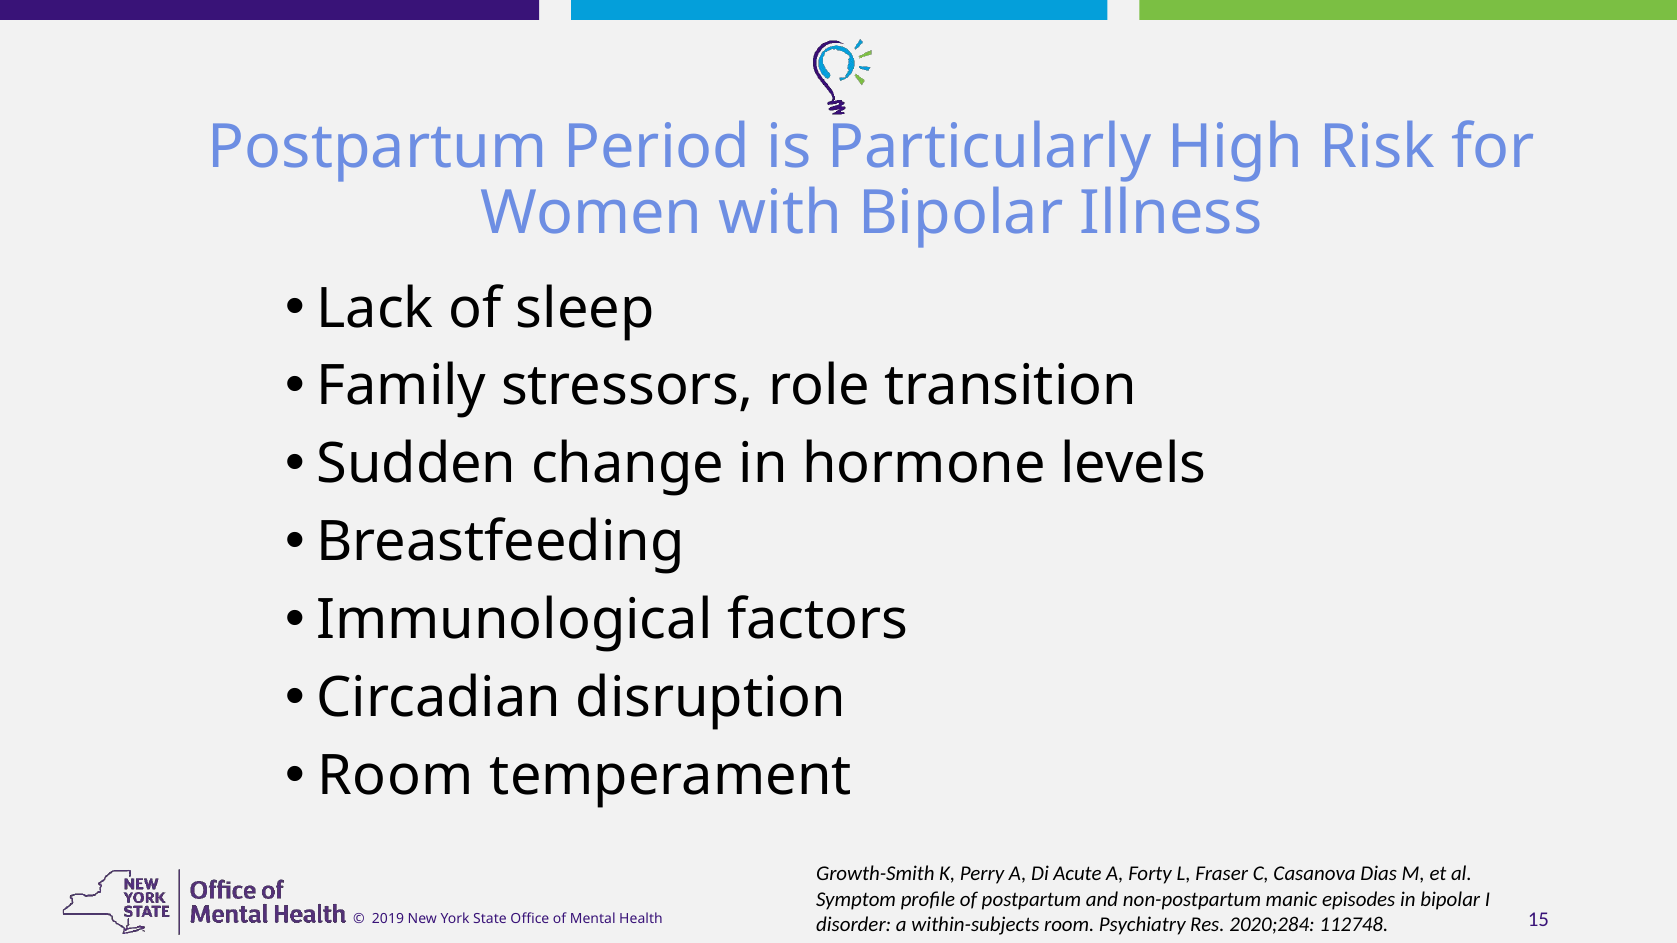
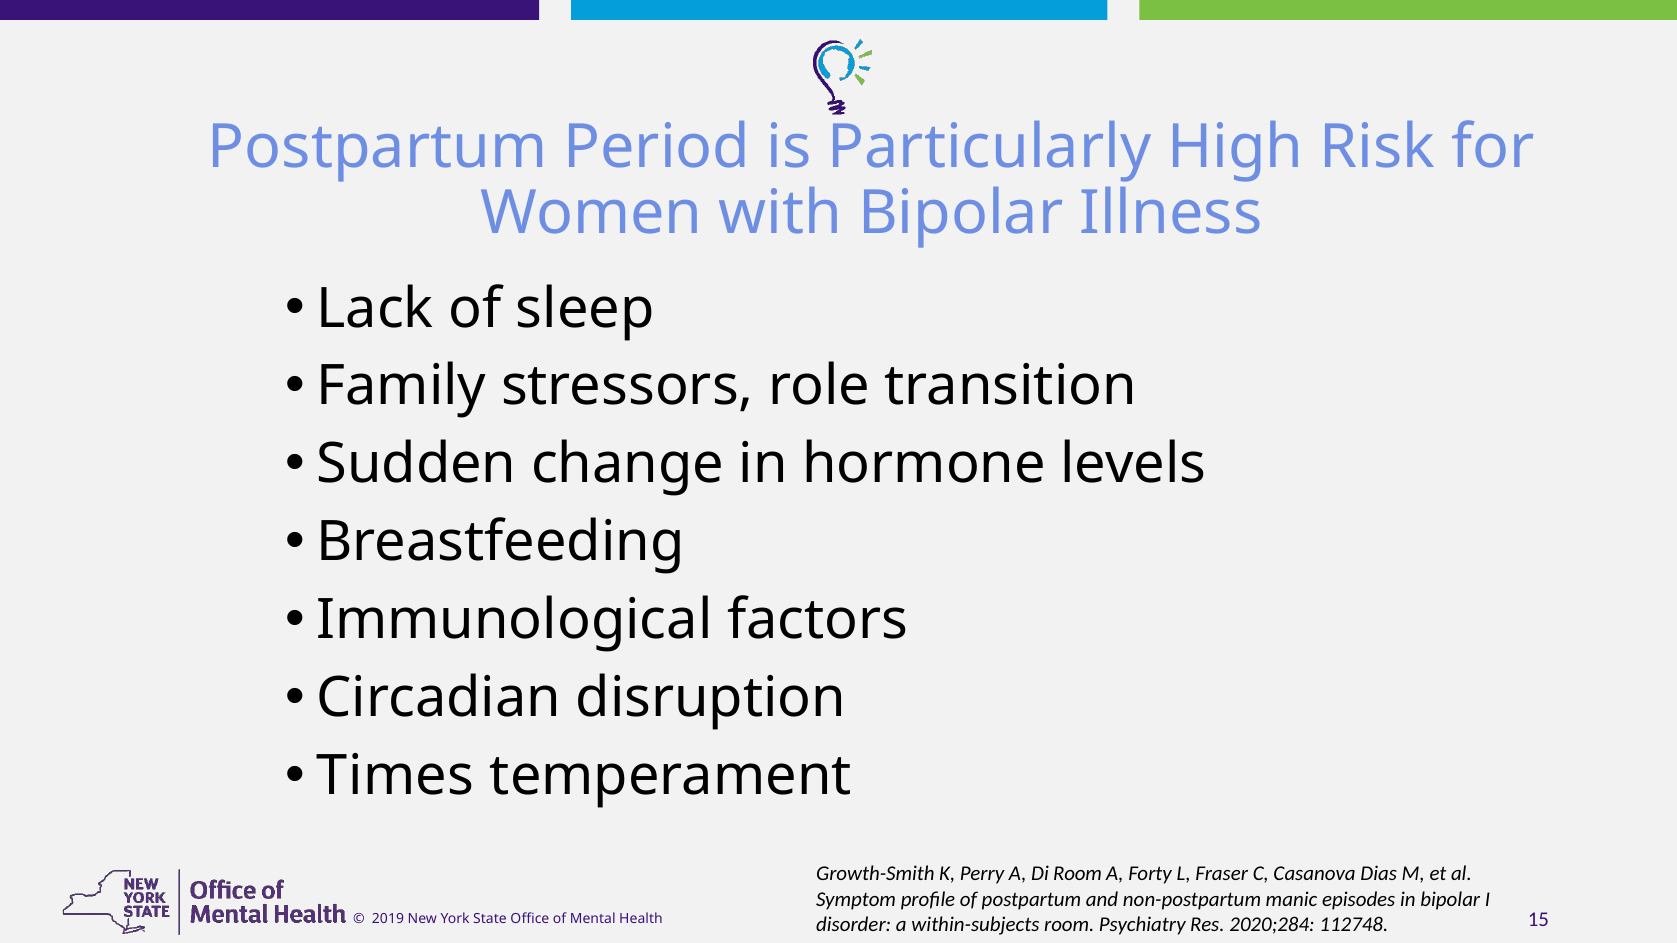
Room at (396, 776): Room -> Times
Di Acute: Acute -> Room
